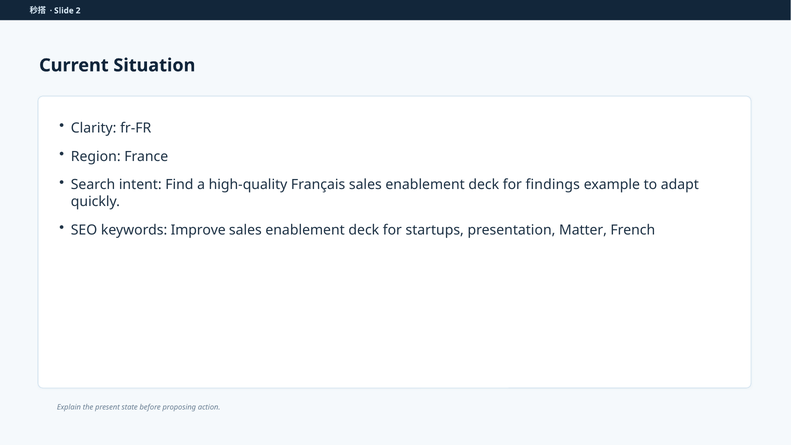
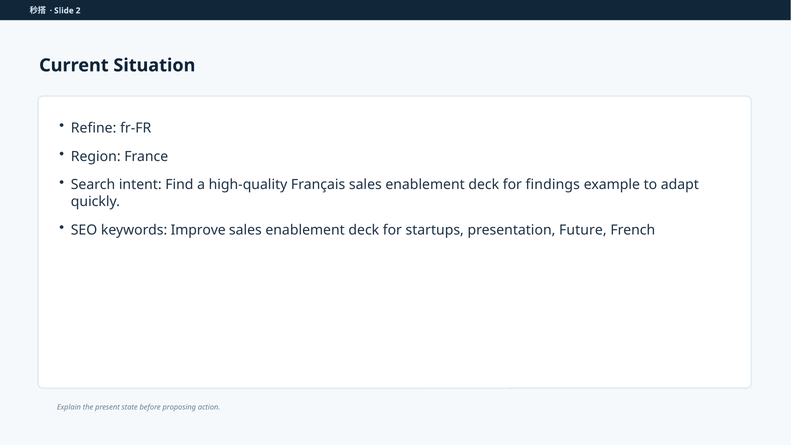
Clarity: Clarity -> Refine
Matter: Matter -> Future
